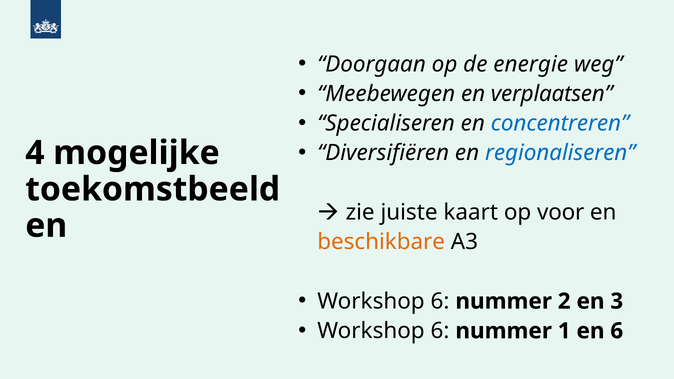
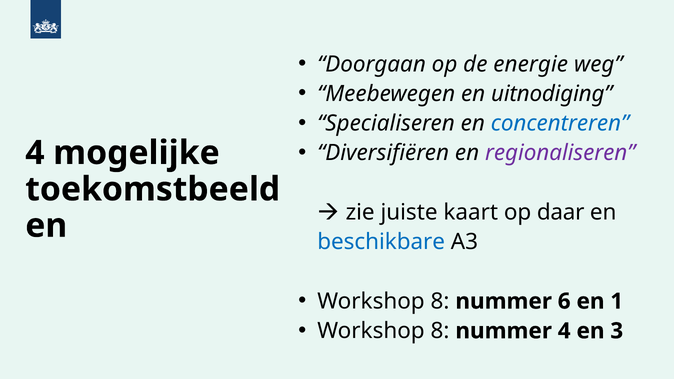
verplaatsen: verplaatsen -> uitnodiging
regionaliseren colour: blue -> purple
voor: voor -> daar
beschikbare colour: orange -> blue
6 at (440, 301): 6 -> 8
2: 2 -> 6
3: 3 -> 1
6 at (440, 331): 6 -> 8
nummer 1: 1 -> 4
en 6: 6 -> 3
